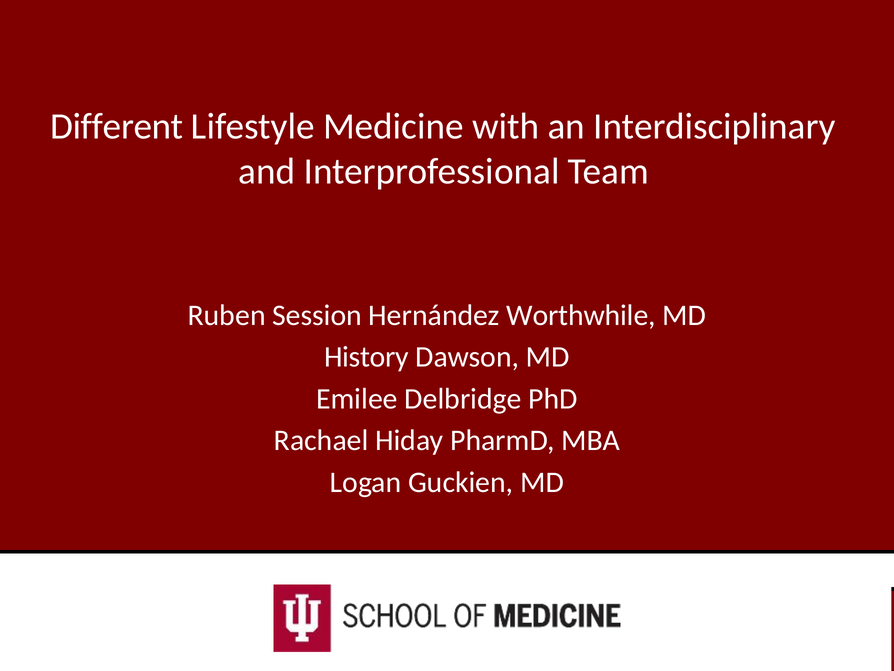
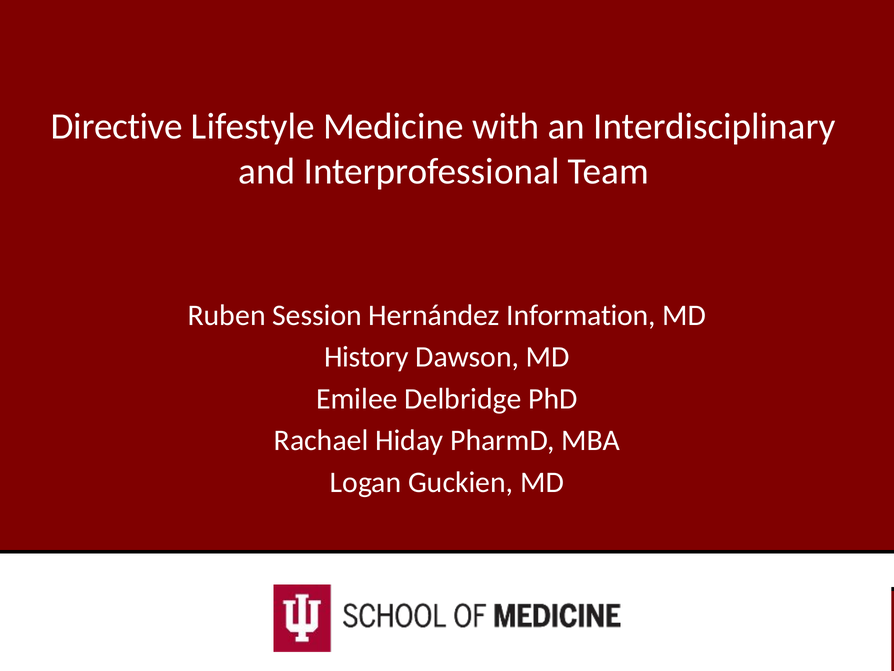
Different: Different -> Directive
Worthwhile: Worthwhile -> Information
